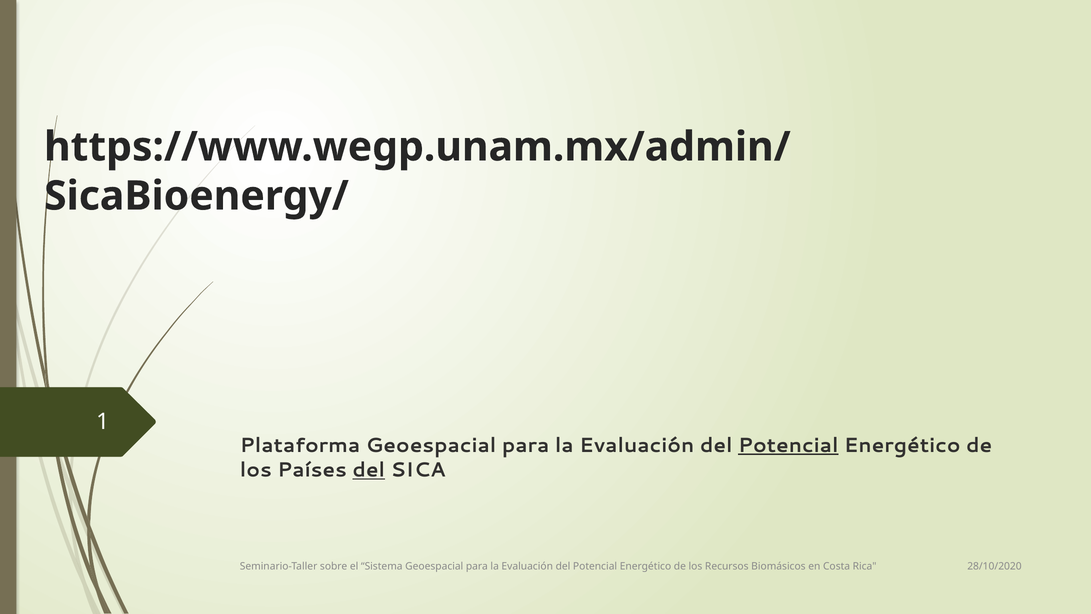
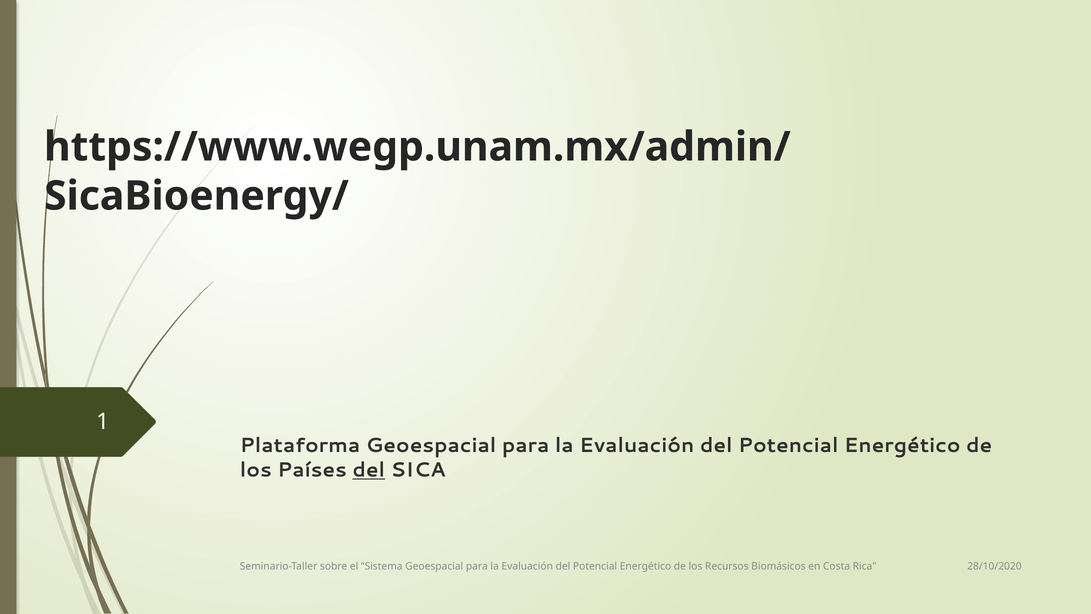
Potencial at (788, 445) underline: present -> none
